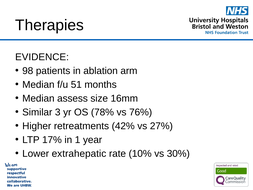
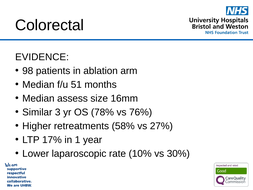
Therapies: Therapies -> Colorectal
42%: 42% -> 58%
extrahepatic: extrahepatic -> laparoscopic
